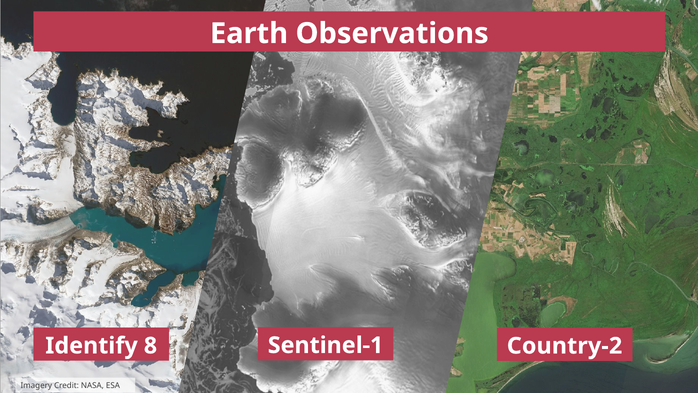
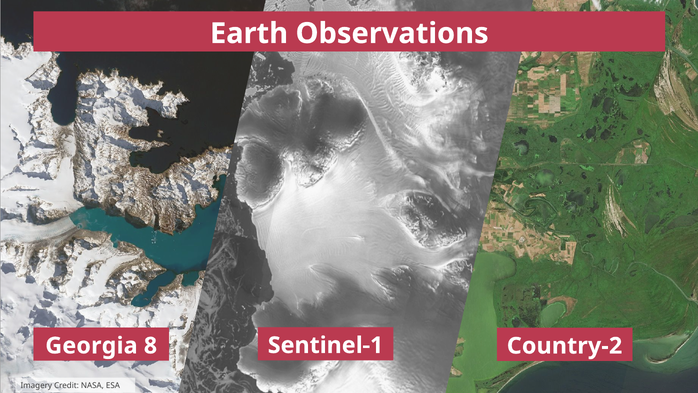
Identify: Identify -> Georgia
